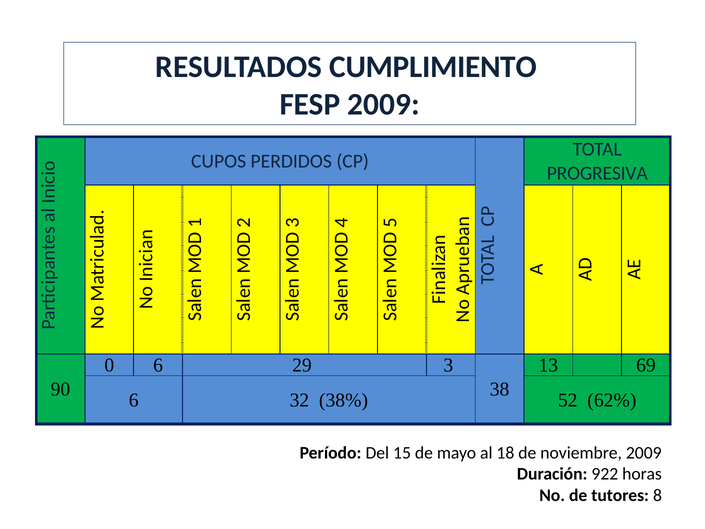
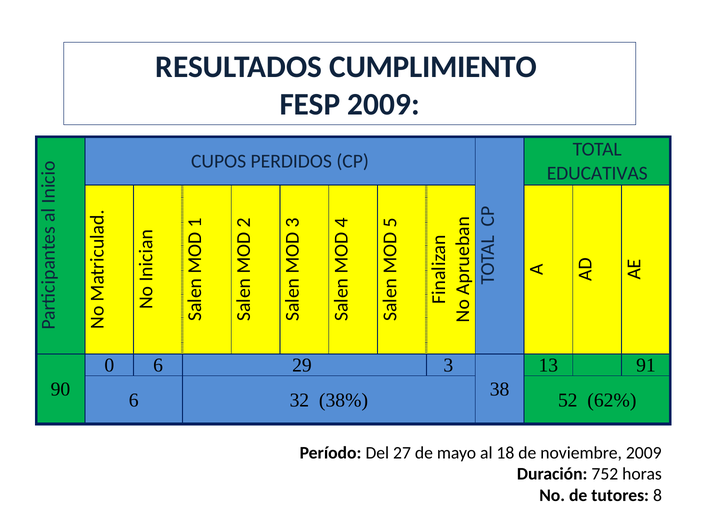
PROGRESIVA: PROGRESIVA -> EDUCATIVAS
69: 69 -> 91
15: 15 -> 27
922: 922 -> 752
